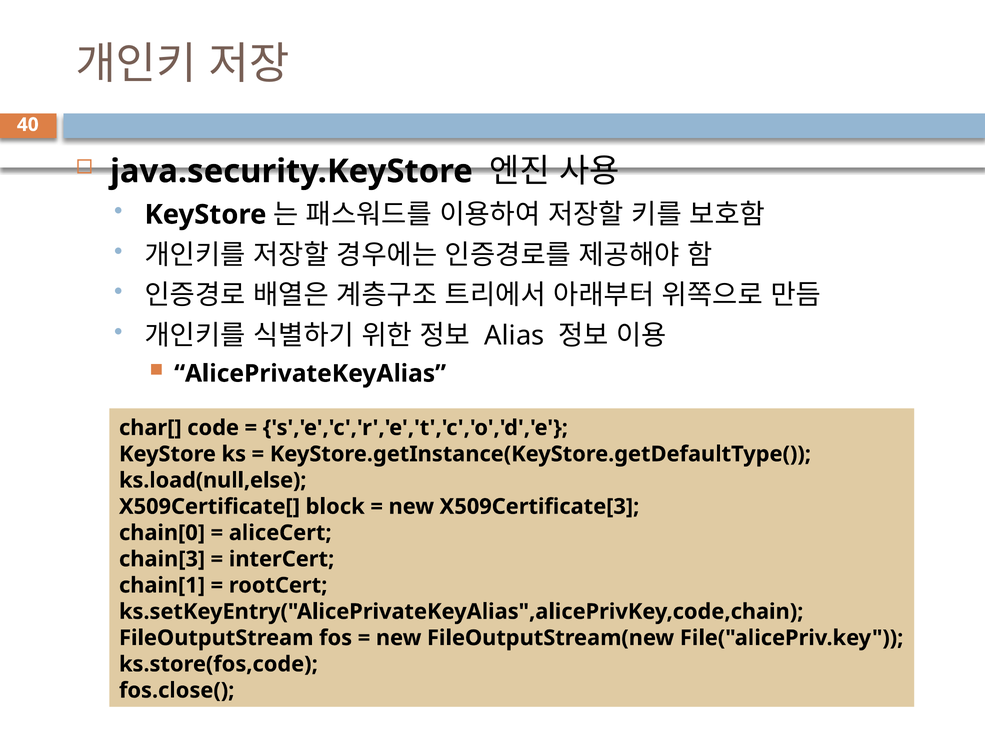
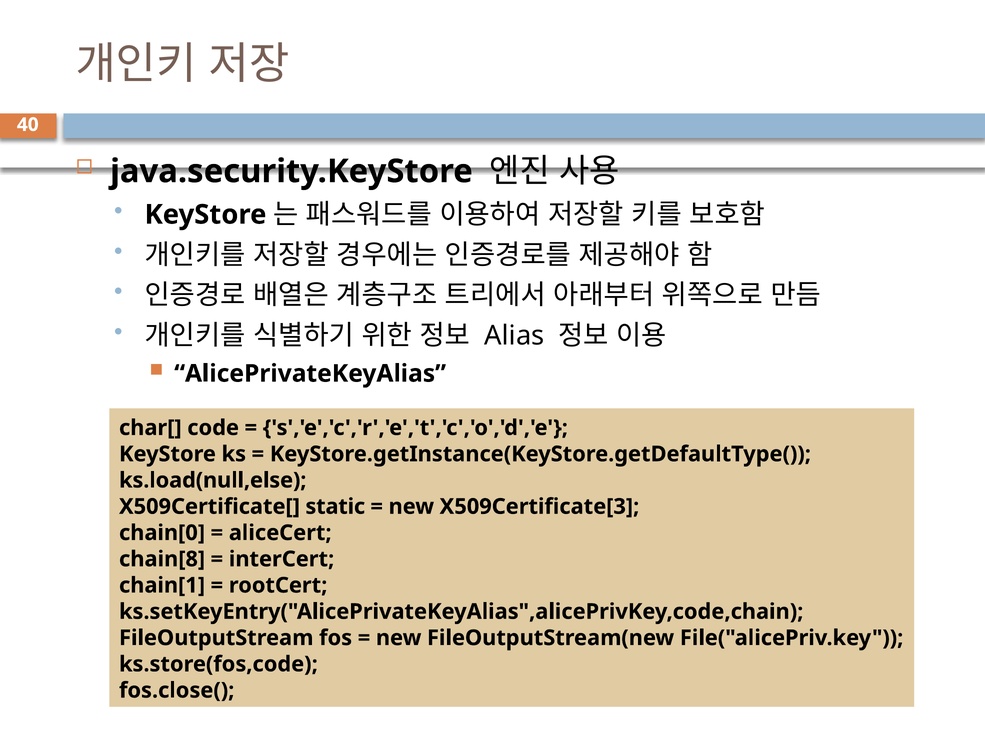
block: block -> static
chain[3: chain[3 -> chain[8
